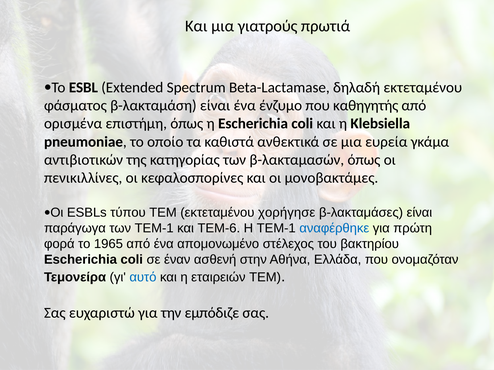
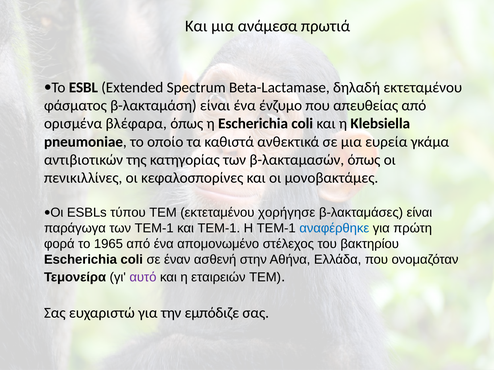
γιατρούς: γιατρούς -> ανάμεσα
καθηγητής: καθηγητής -> απευθείας
επιστήμη: επιστήμη -> βλέφαρα
και TEM-6: TEM-6 -> TEM-1
αυτό colour: blue -> purple
